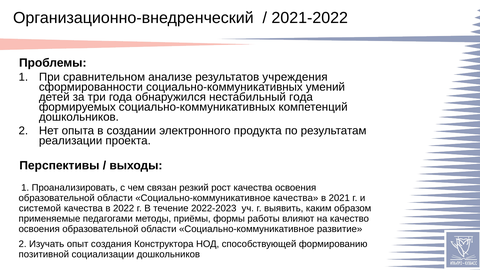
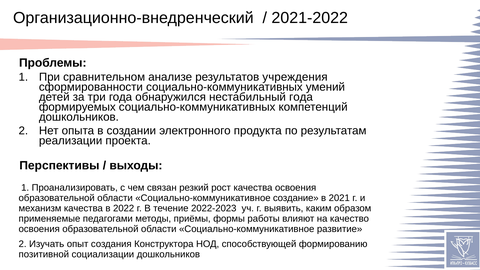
Социально-коммуникативное качества: качества -> создание
системой: системой -> механизм
